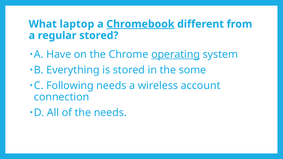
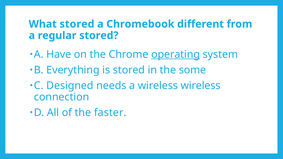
What laptop: laptop -> stored
Chromebook underline: present -> none
Following: Following -> Designed
wireless account: account -> wireless
the needs: needs -> faster
